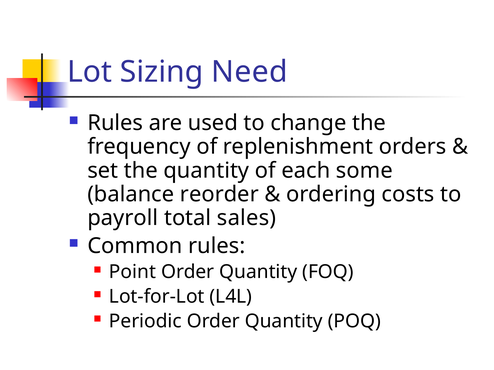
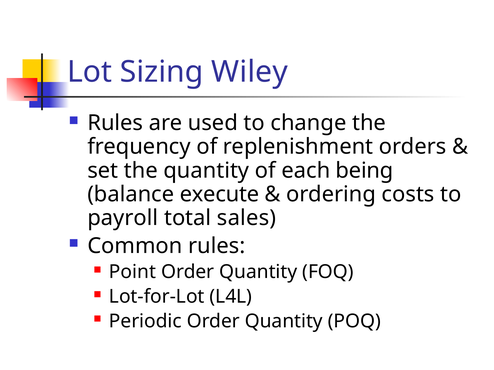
Need: Need -> Wiley
some: some -> being
reorder: reorder -> execute
